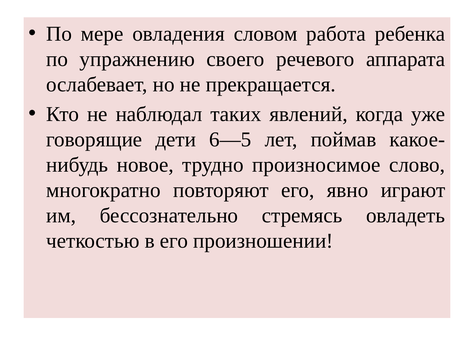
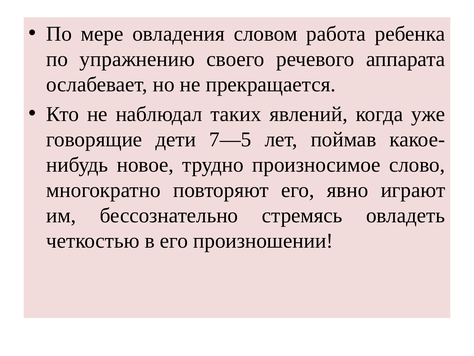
6—5: 6—5 -> 7—5
